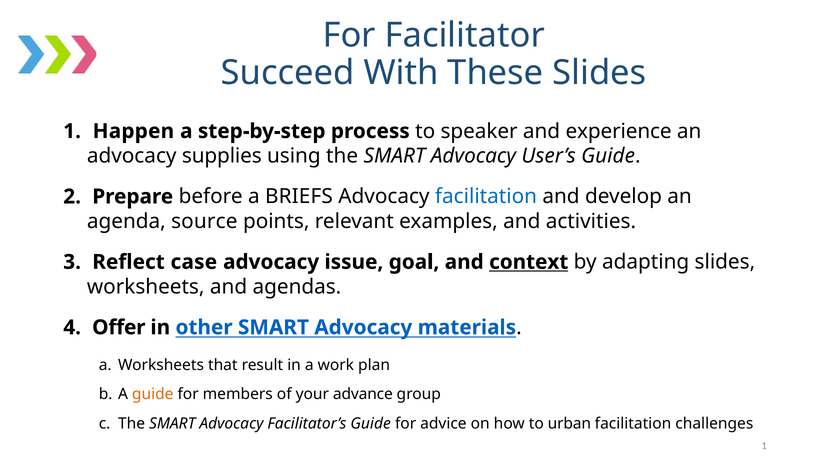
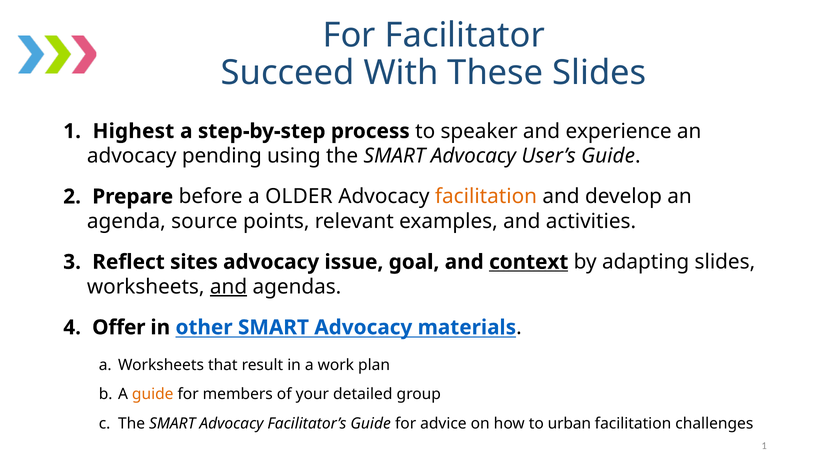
Happen: Happen -> Highest
supplies: supplies -> pending
BRIEFS: BRIEFS -> OLDER
facilitation at (486, 197) colour: blue -> orange
case: case -> sites
and at (229, 287) underline: none -> present
advance: advance -> detailed
